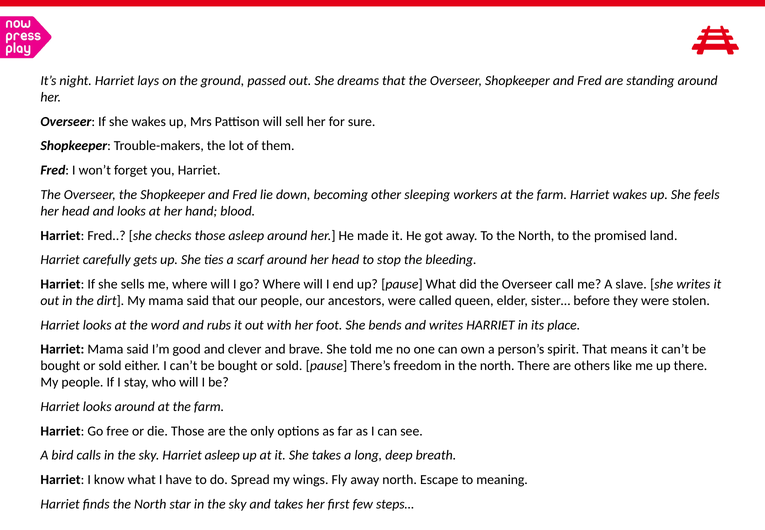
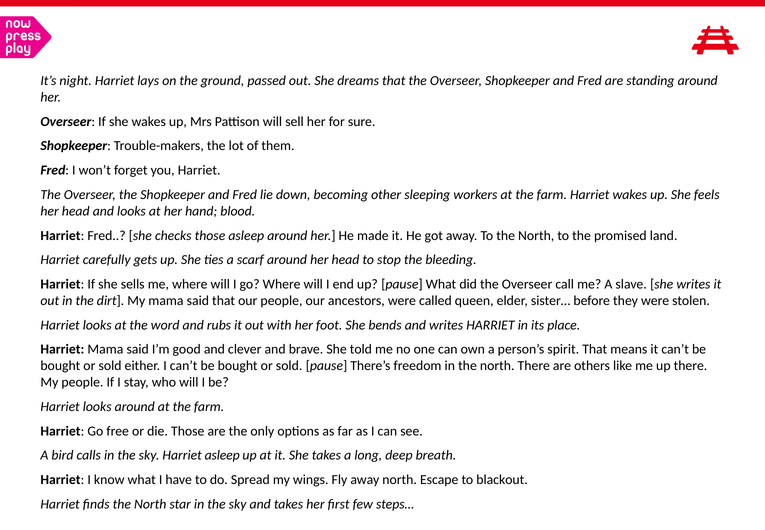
meaning: meaning -> blackout
